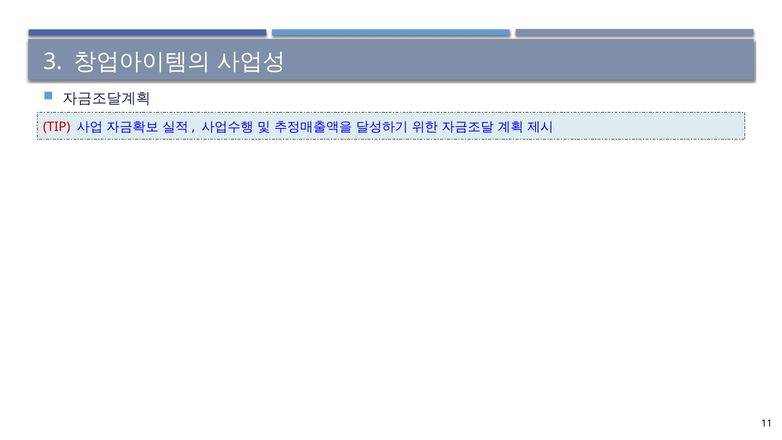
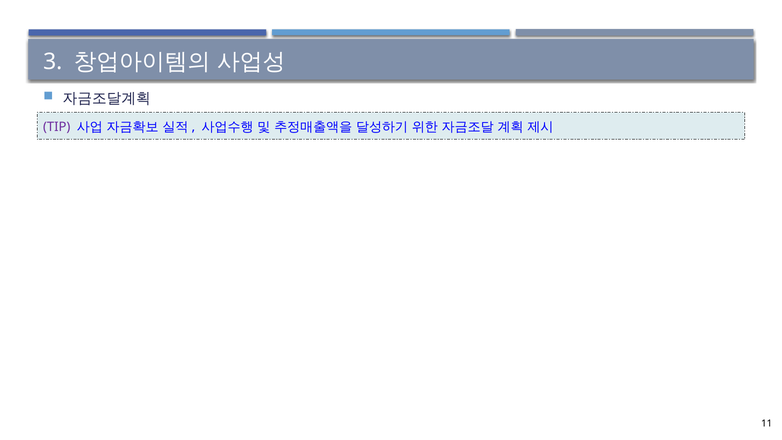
TIP colour: red -> purple
